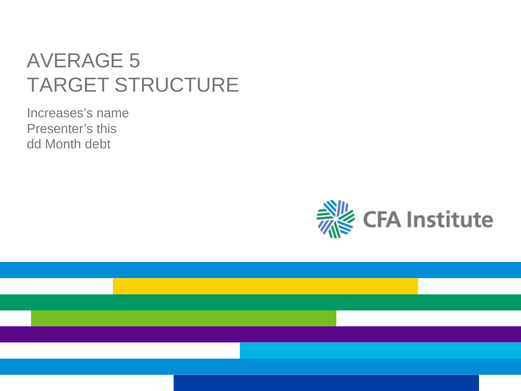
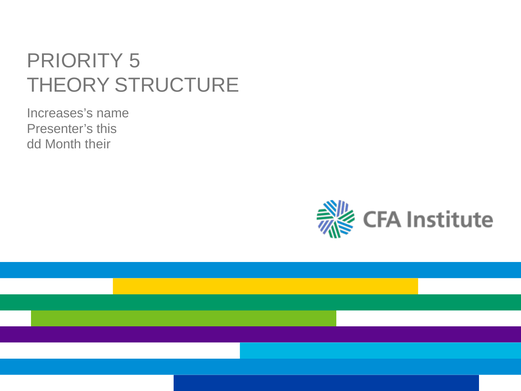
AVERAGE: AVERAGE -> PRIORITY
TARGET: TARGET -> THEORY
debt: debt -> their
